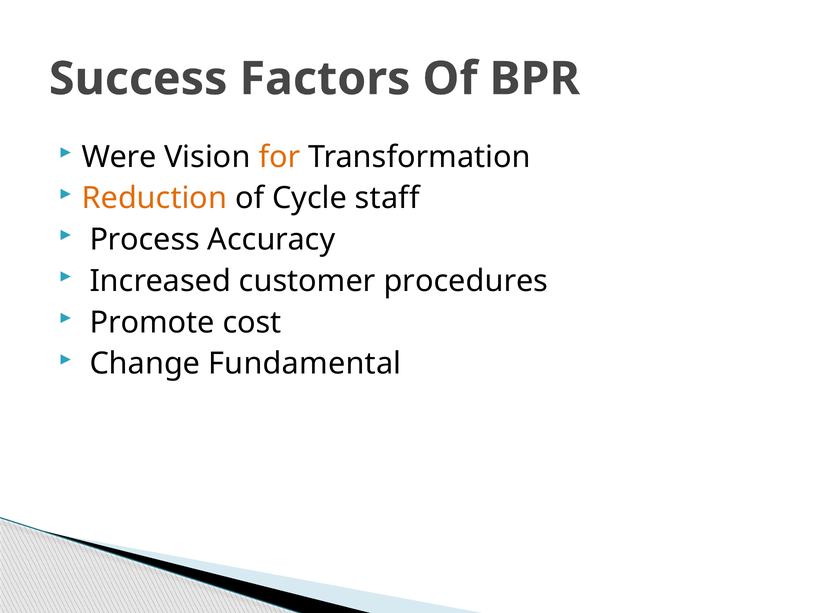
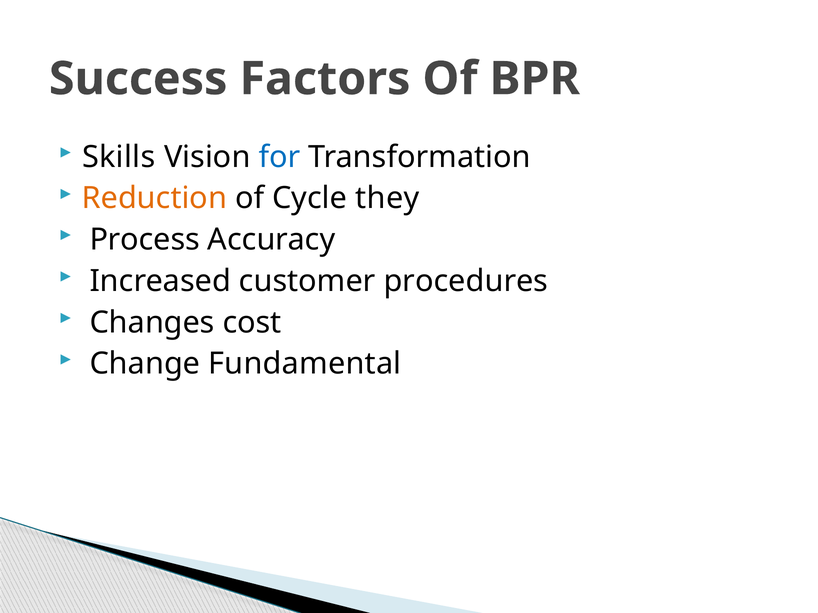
Were: Were -> Skills
for colour: orange -> blue
staff: staff -> they
Promote: Promote -> Changes
